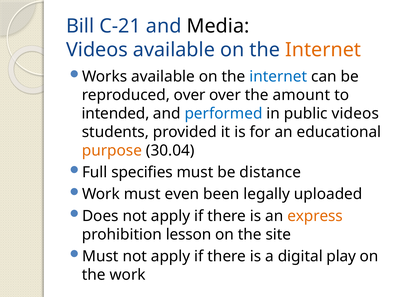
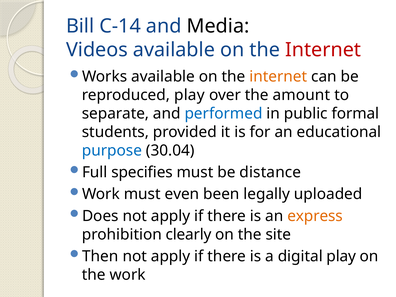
C-21: C-21 -> C-14
Internet at (323, 50) colour: orange -> red
internet at (278, 77) colour: blue -> orange
reproduced over: over -> play
intended: intended -> separate
public videos: videos -> formal
purpose colour: orange -> blue
lesson: lesson -> clearly
Must at (100, 256): Must -> Then
